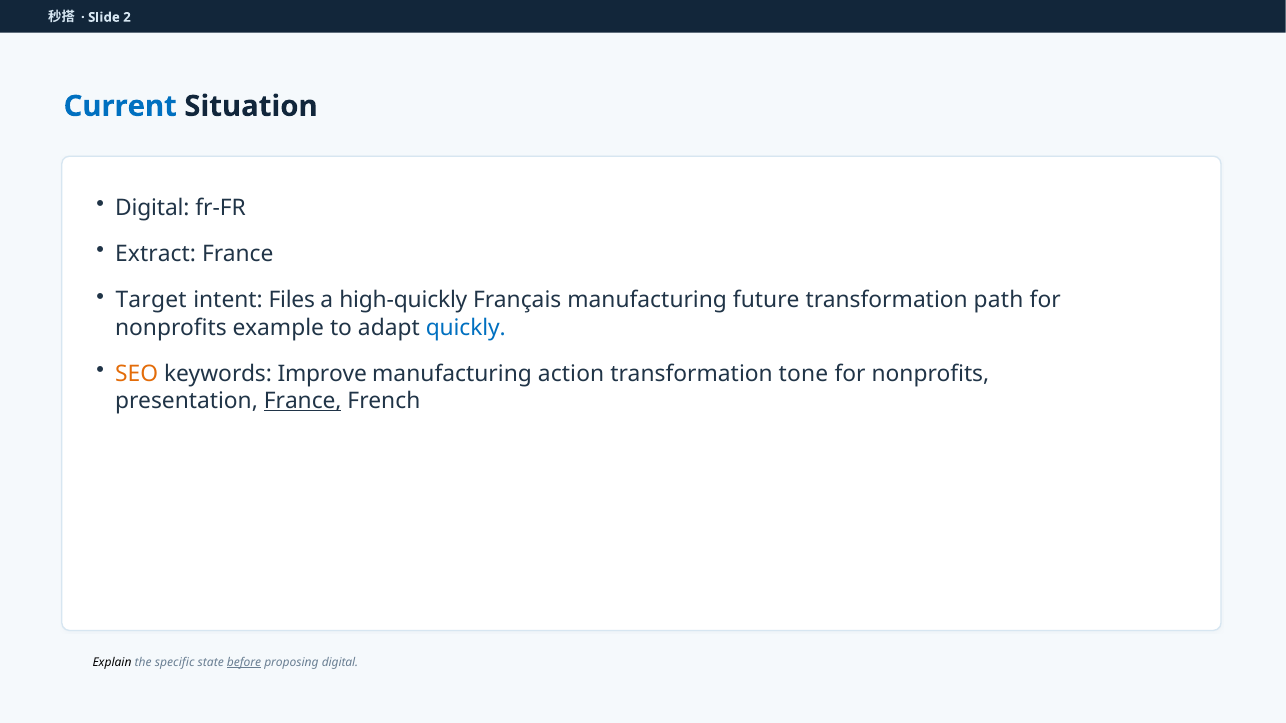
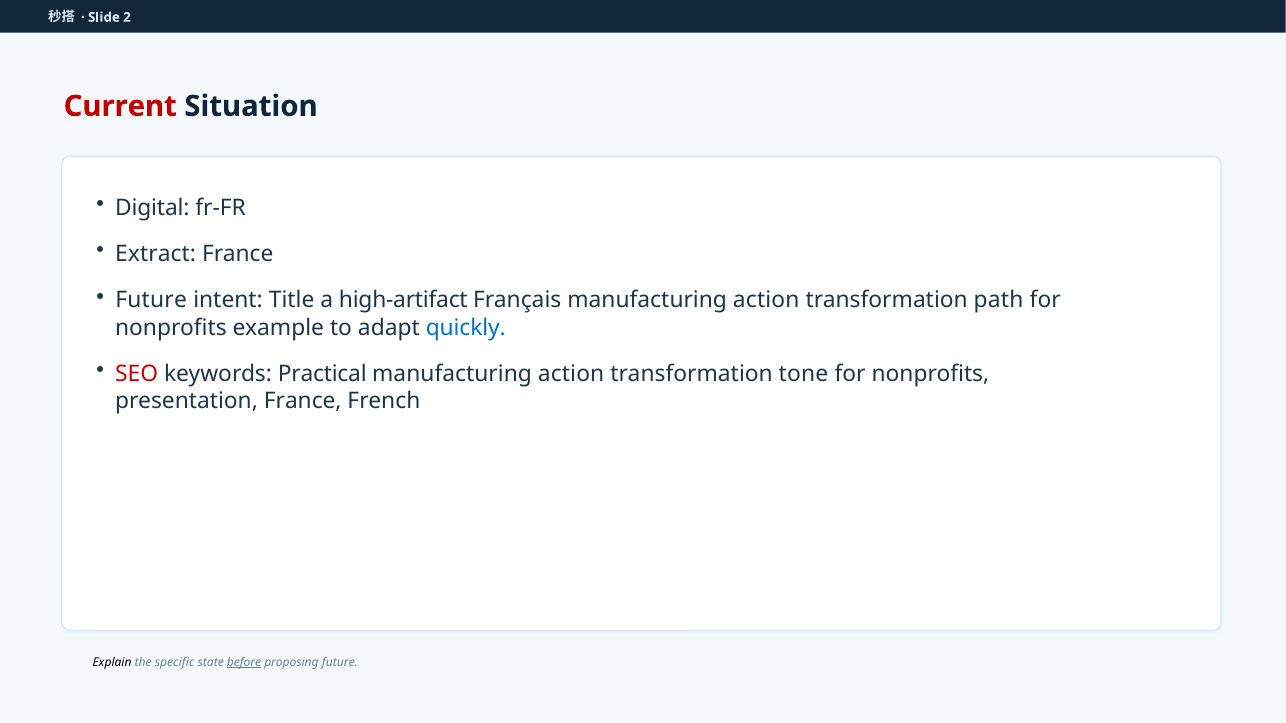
Current colour: blue -> red
Target at (151, 300): Target -> Future
Files: Files -> Title
high-quickly: high-quickly -> high-artifact
Français manufacturing future: future -> action
SEO colour: orange -> red
Improve: Improve -> Practical
France at (303, 401) underline: present -> none
proposing digital: digital -> future
